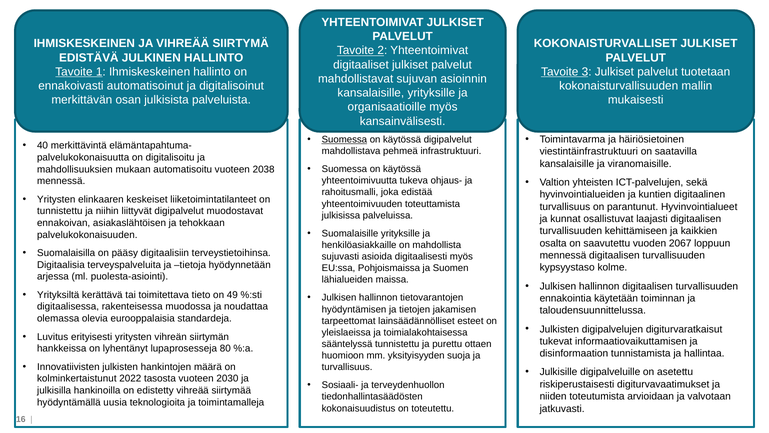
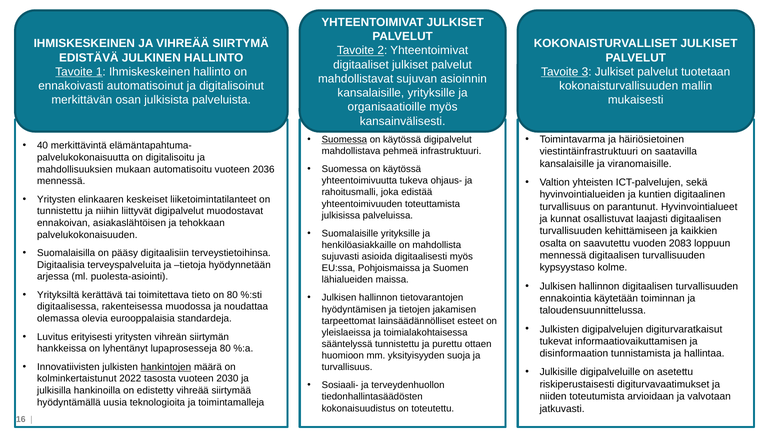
2038: 2038 -> 2036
2067: 2067 -> 2083
on 49: 49 -> 80
hankintojen underline: none -> present
